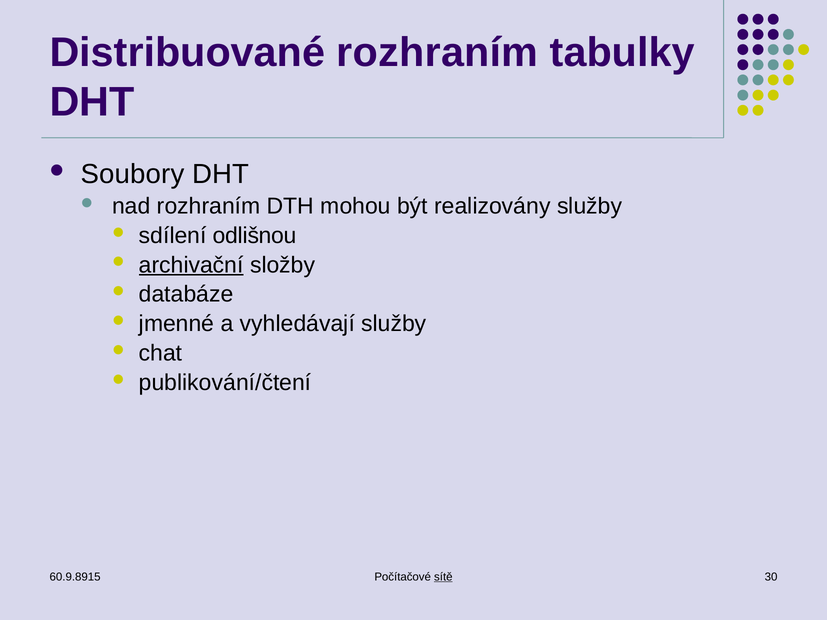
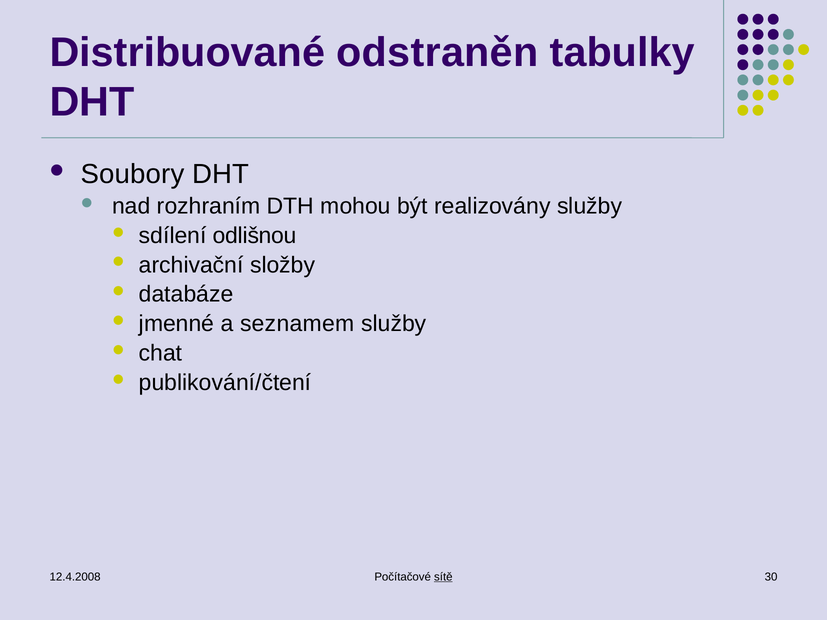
Distribuované rozhraním: rozhraním -> odstraněn
archivační underline: present -> none
vyhledávají: vyhledávají -> seznamem
60.9.8915: 60.9.8915 -> 12.4.2008
